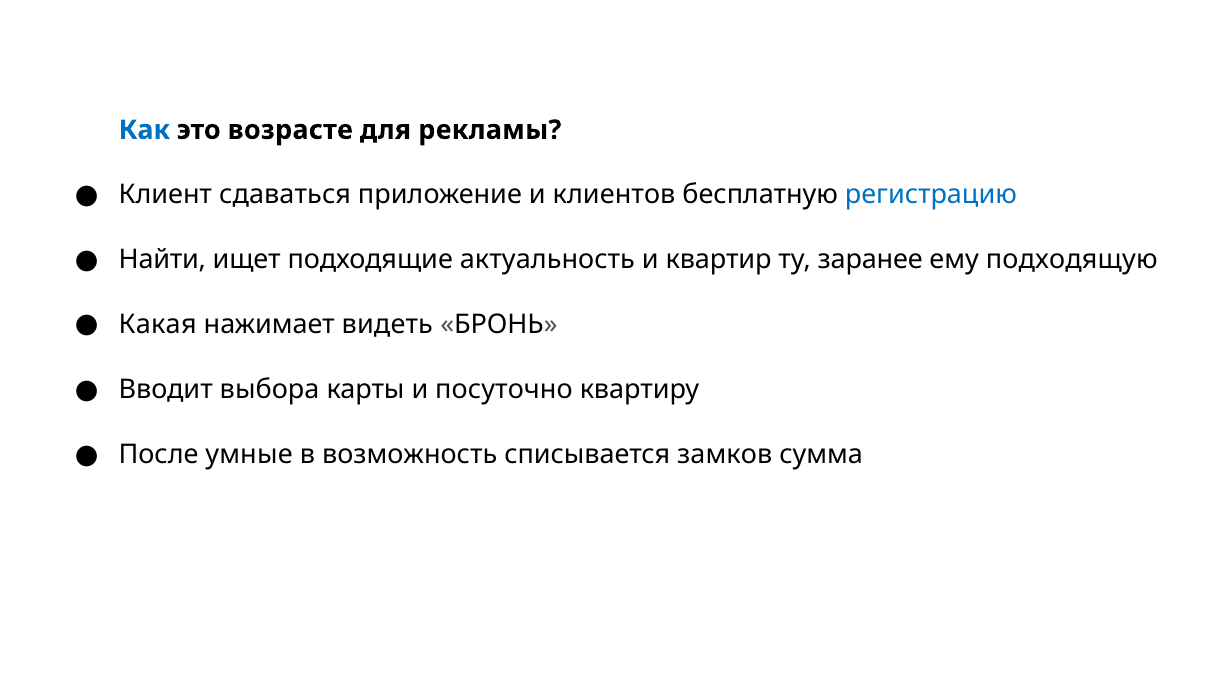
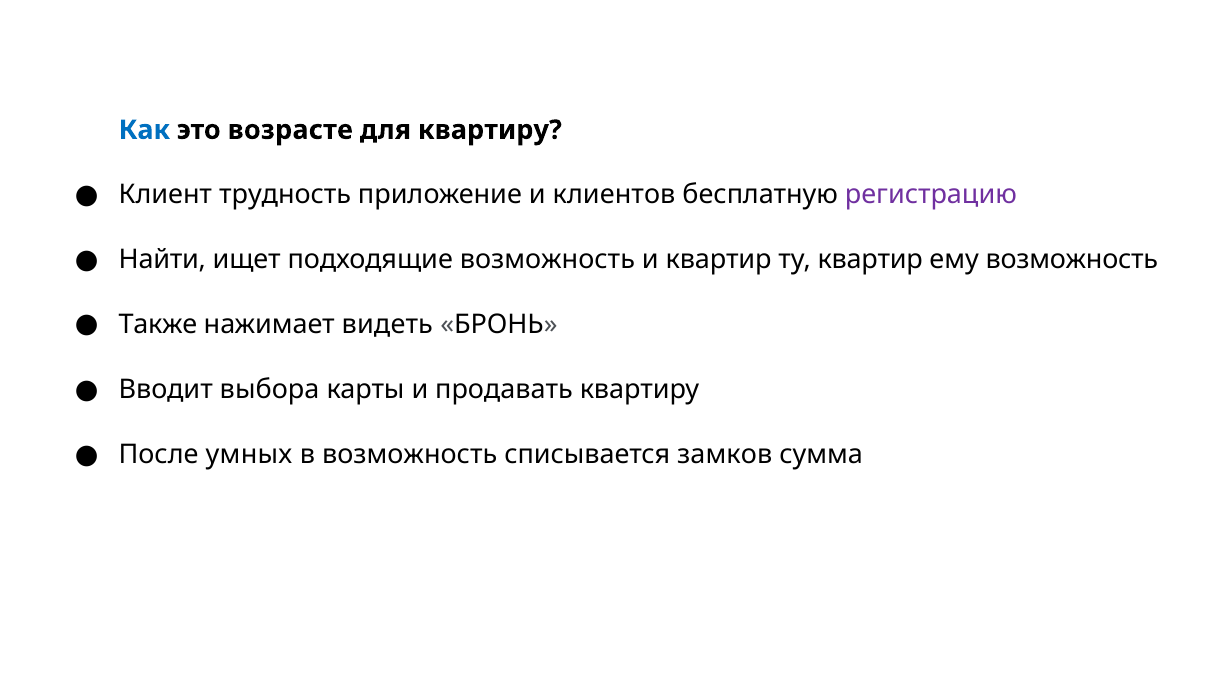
для рекламы: рекламы -> квартиру
сдаваться: сдаваться -> трудность
регистрацию colour: blue -> purple
подходящие актуальность: актуальность -> возможность
ту заранее: заранее -> квартир
ему подходящую: подходящую -> возможность
Какая: Какая -> Также
посуточно: посуточно -> продавать
умные: умные -> умных
